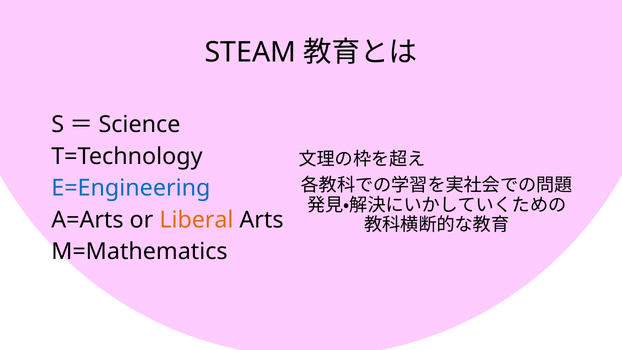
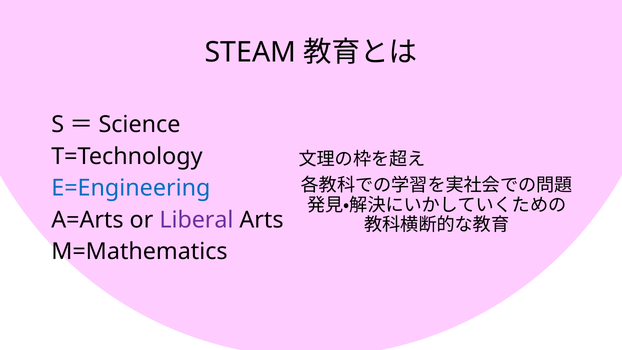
Liberal colour: orange -> purple
